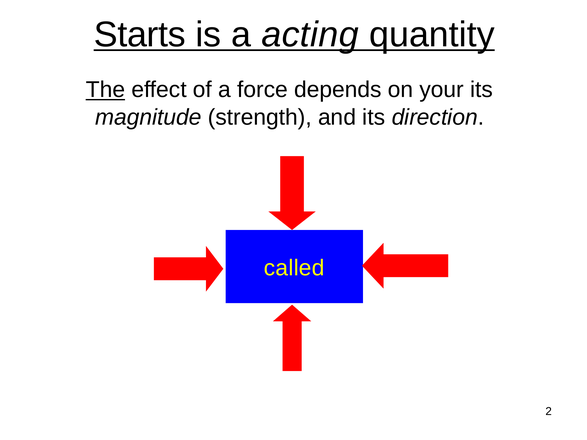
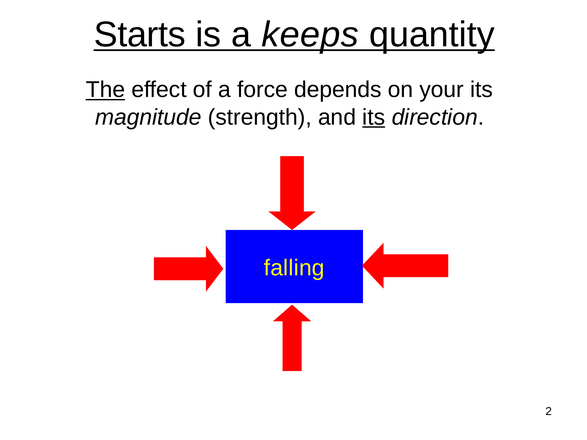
acting: acting -> keeps
its at (374, 117) underline: none -> present
called: called -> falling
